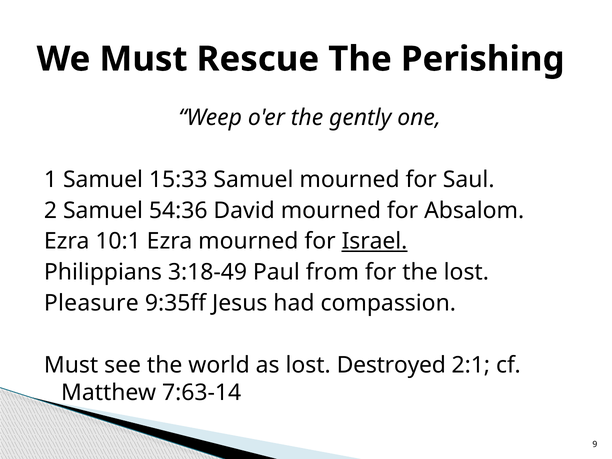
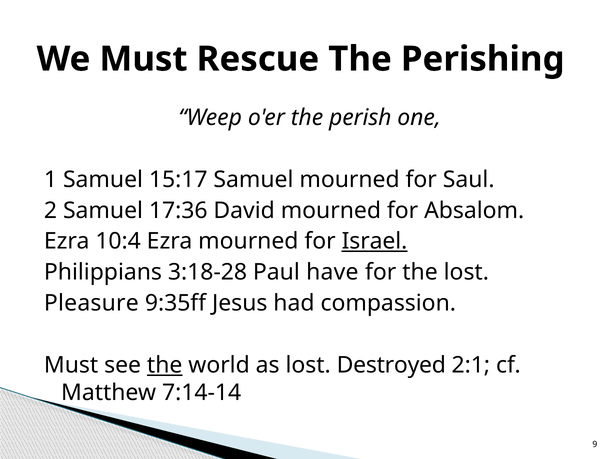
gently: gently -> perish
15:33: 15:33 -> 15:17
54:36: 54:36 -> 17:36
10:1: 10:1 -> 10:4
3:18-49: 3:18-49 -> 3:18-28
from: from -> have
the at (165, 365) underline: none -> present
7:63-14: 7:63-14 -> 7:14-14
